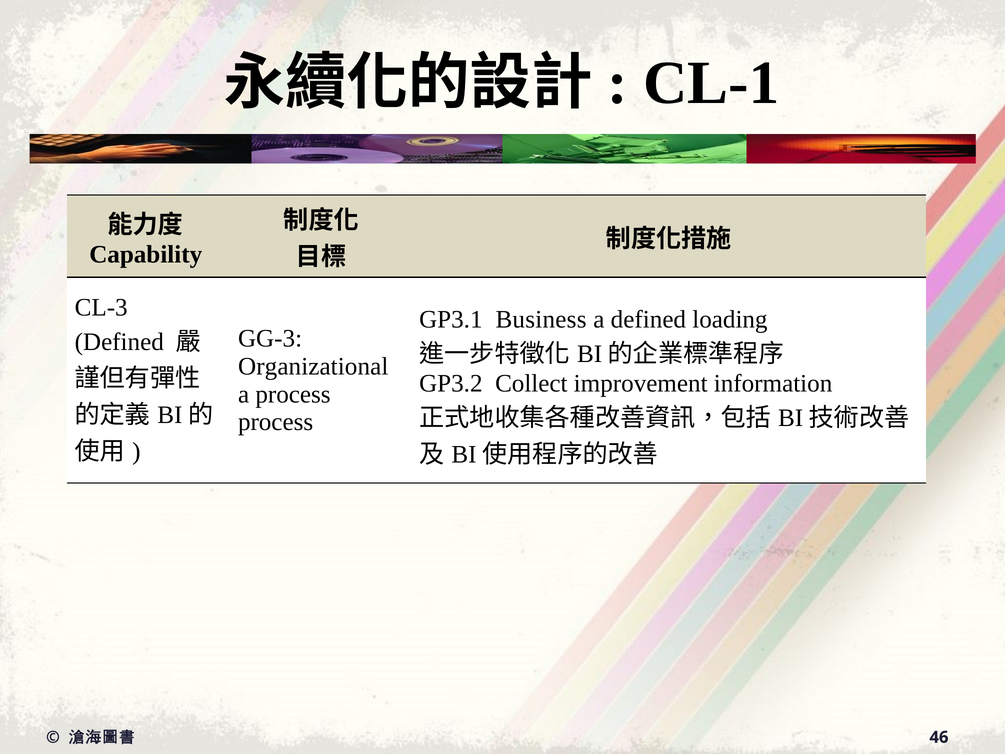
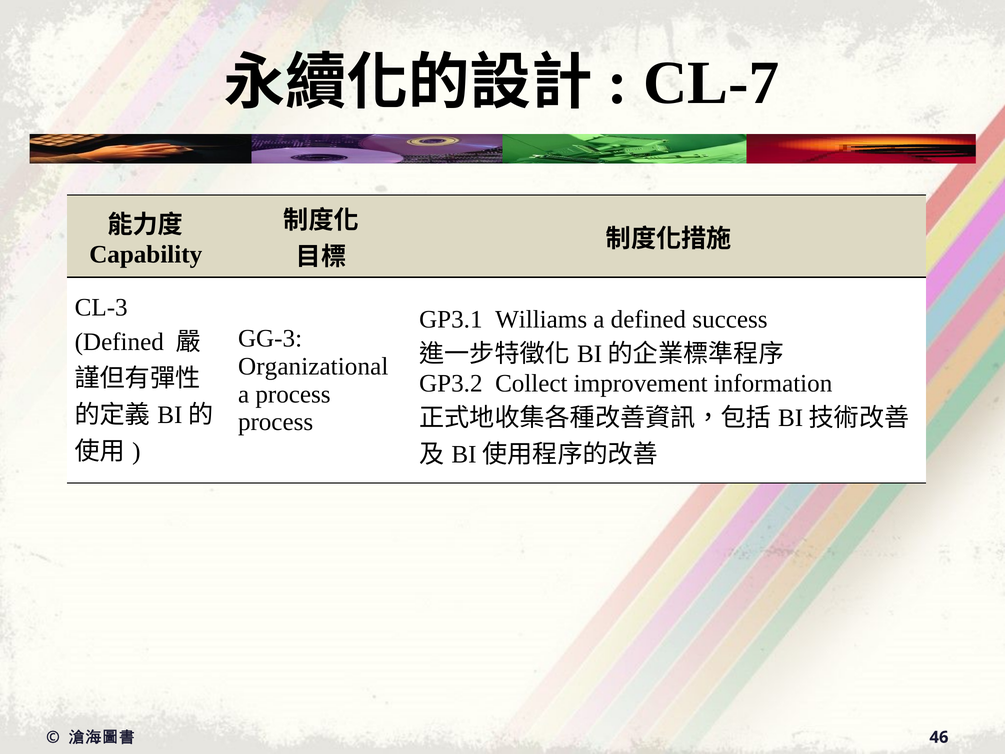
CL-1: CL-1 -> CL-7
Business: Business -> Williams
loading: loading -> success
